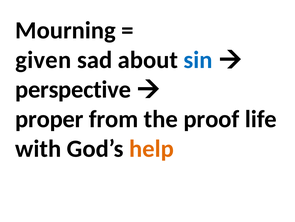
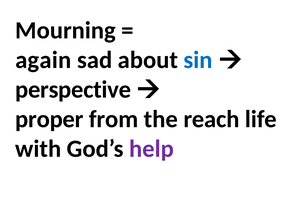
given: given -> again
proof: proof -> reach
help colour: orange -> purple
